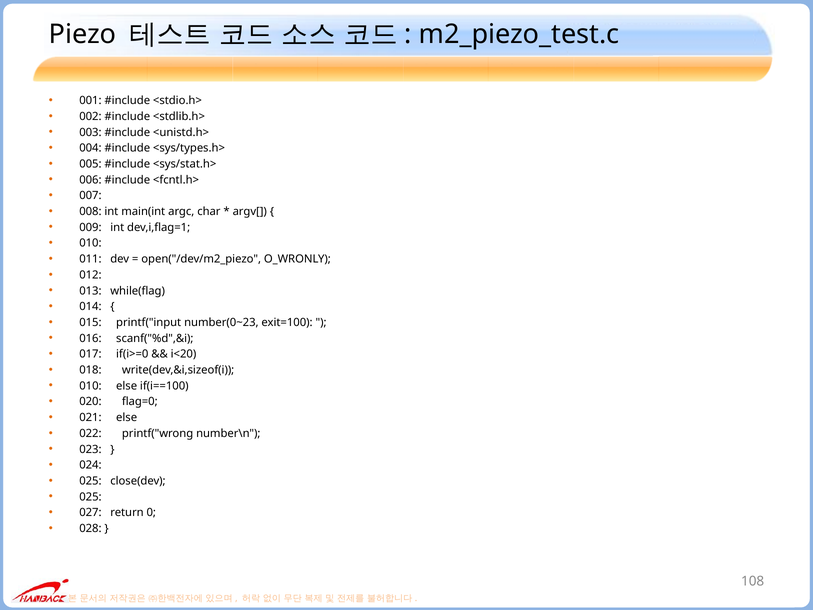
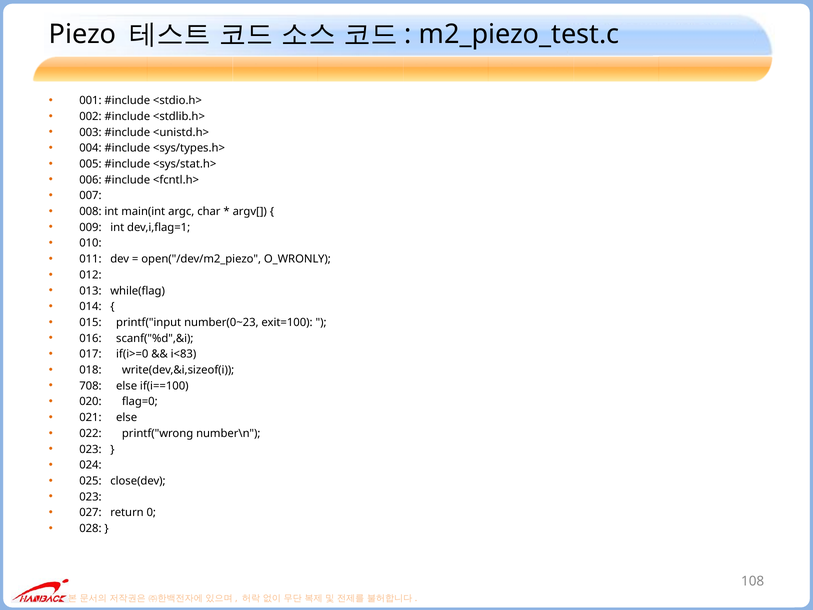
i<20: i<20 -> i<83
010 at (90, 386): 010 -> 708
025 at (90, 497): 025 -> 023
